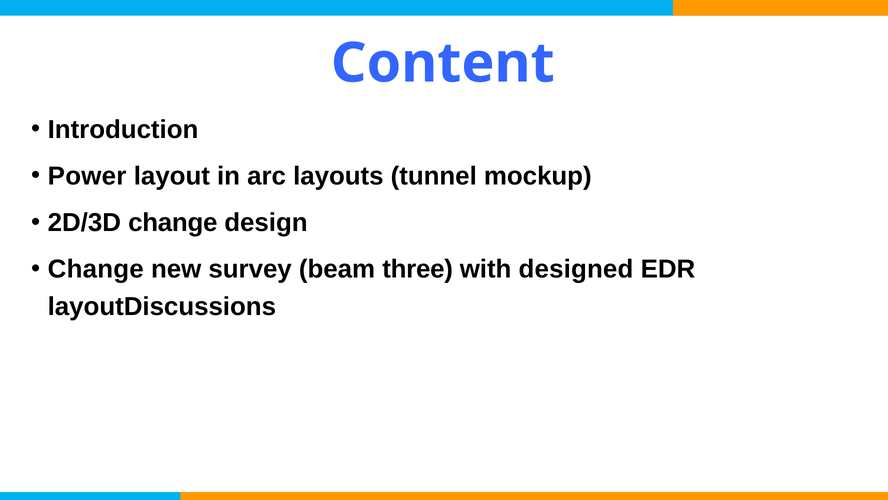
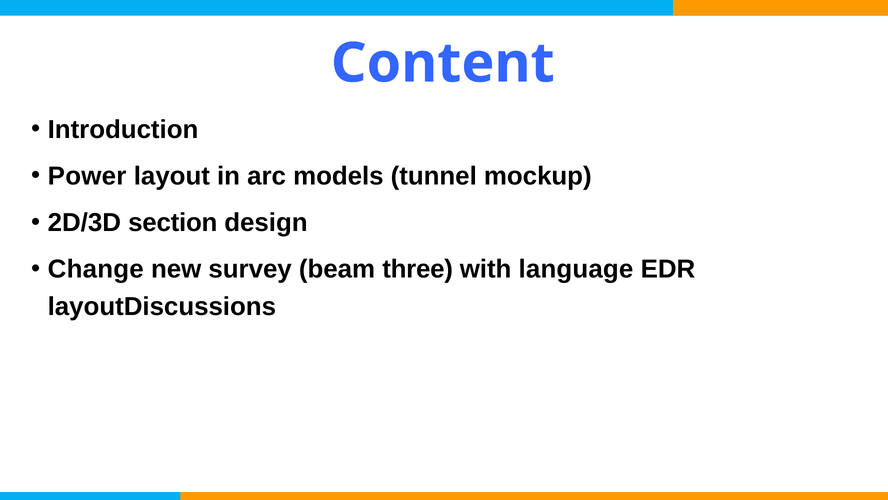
layouts: layouts -> models
2D/3D change: change -> section
designed: designed -> language
